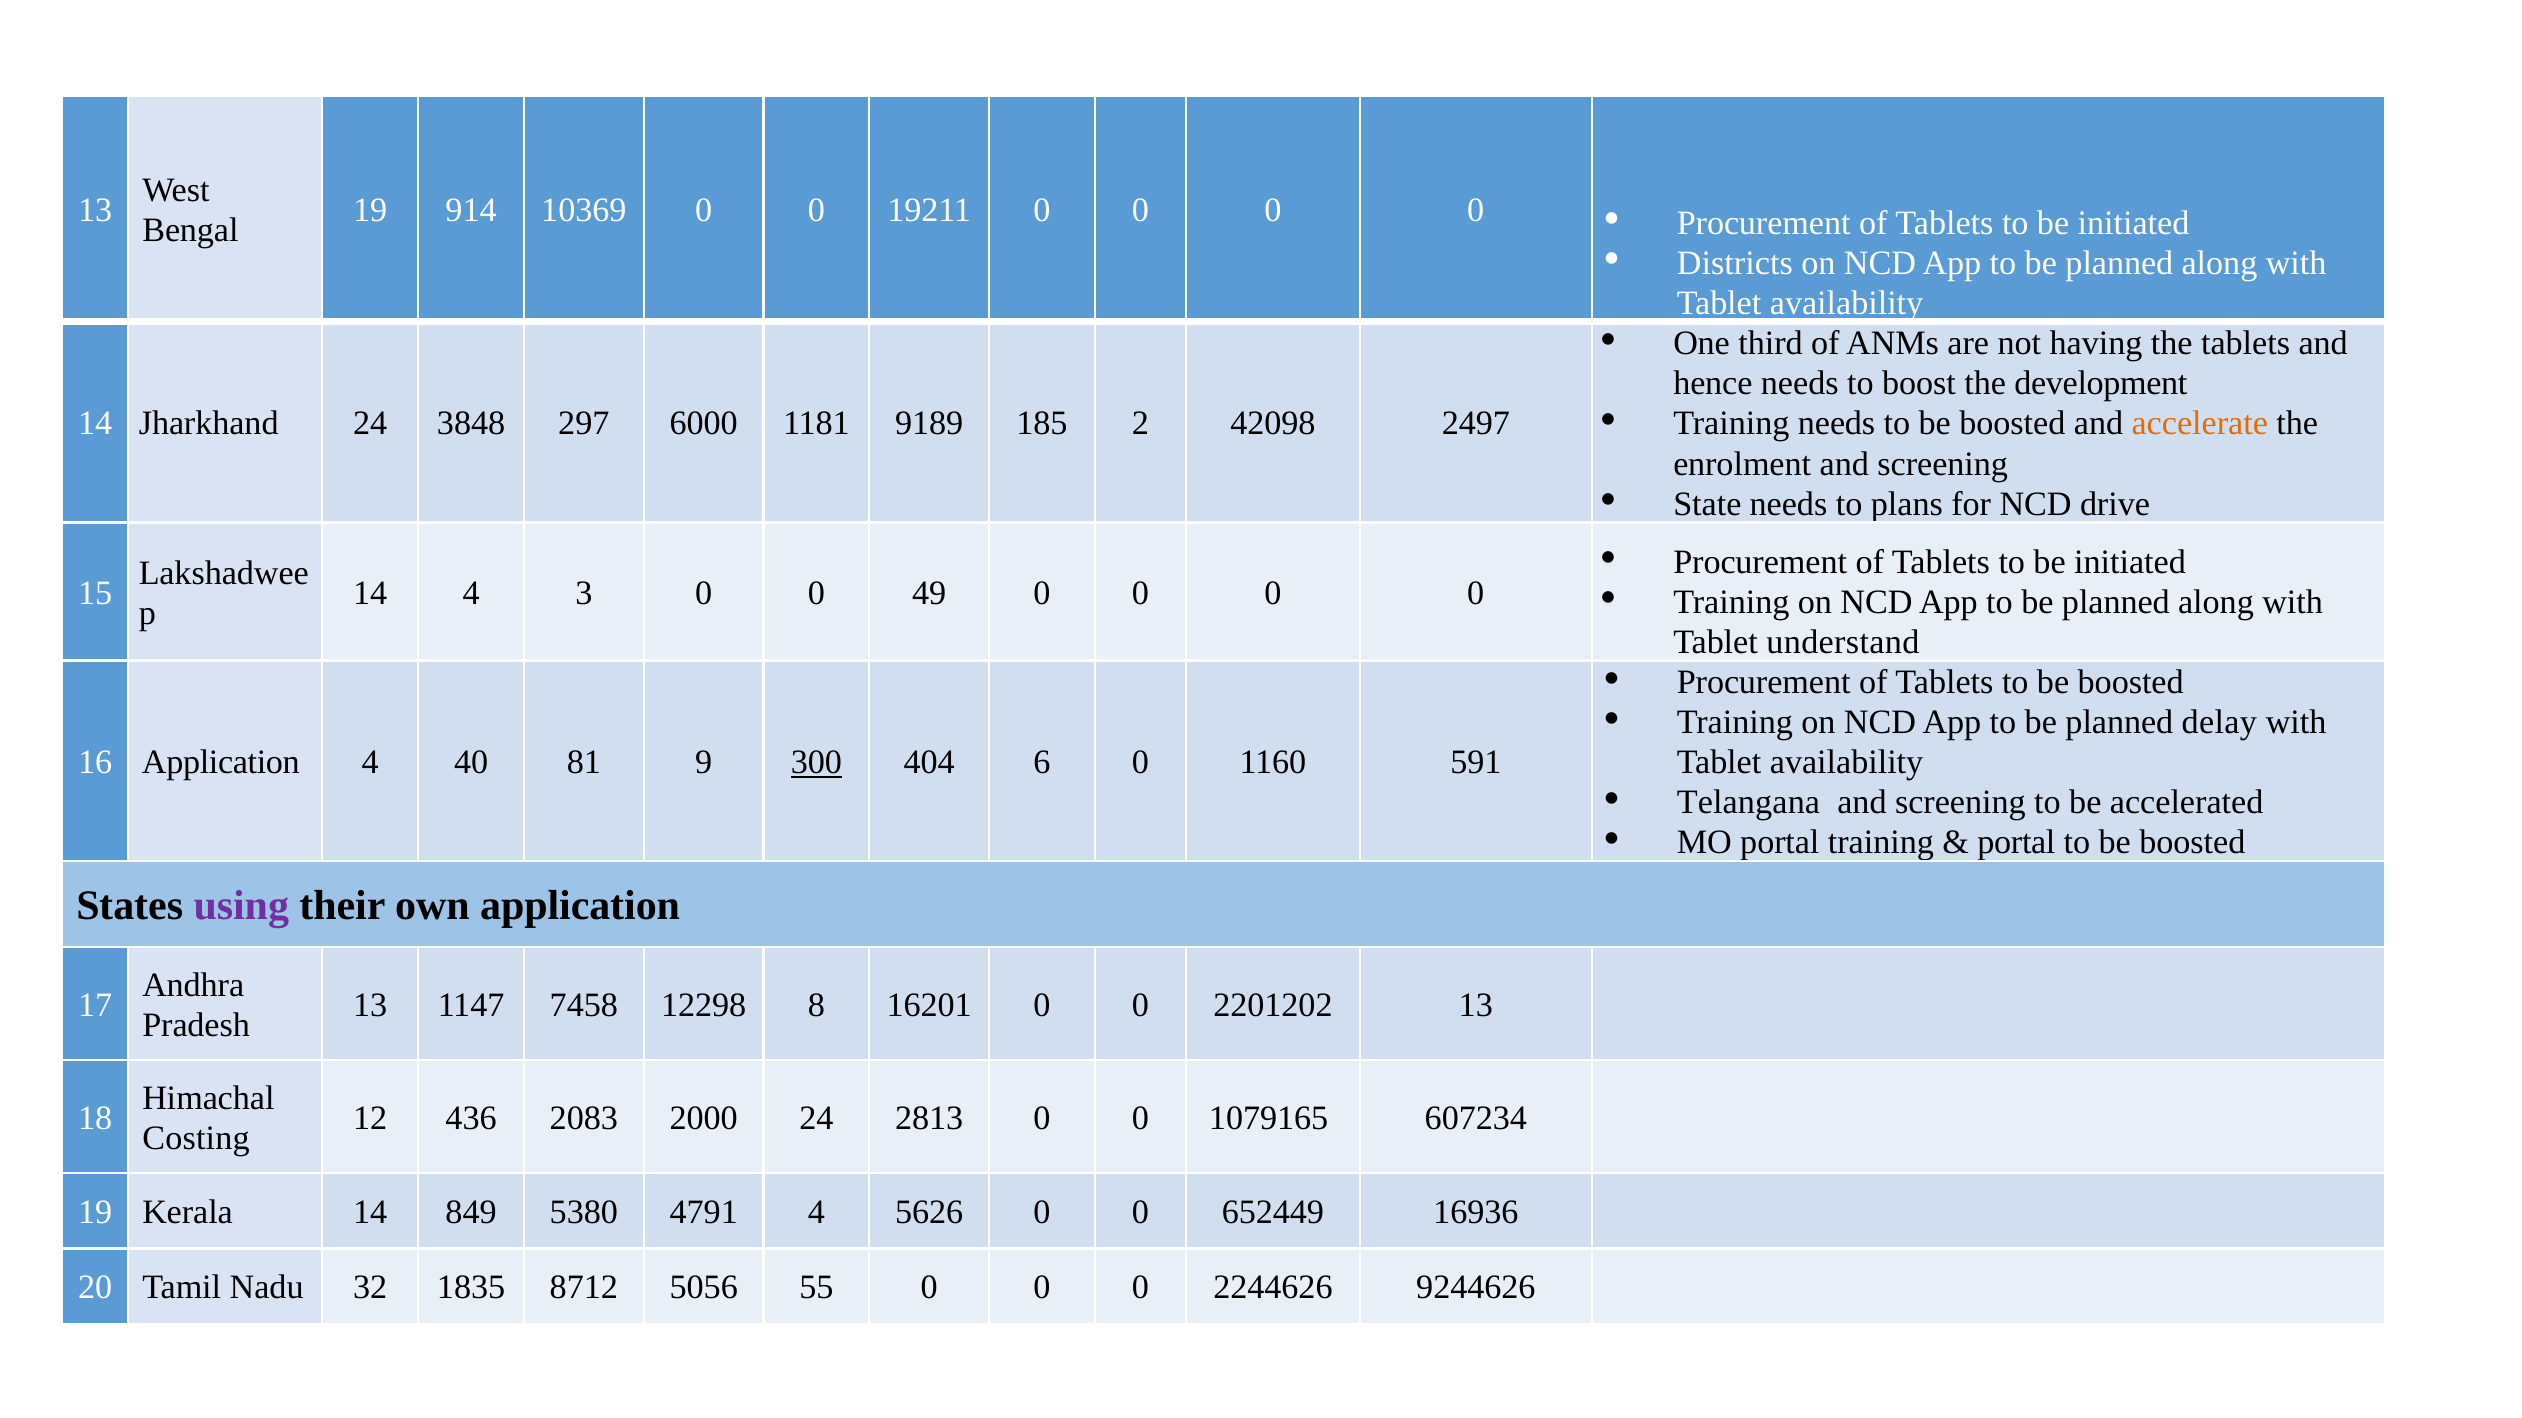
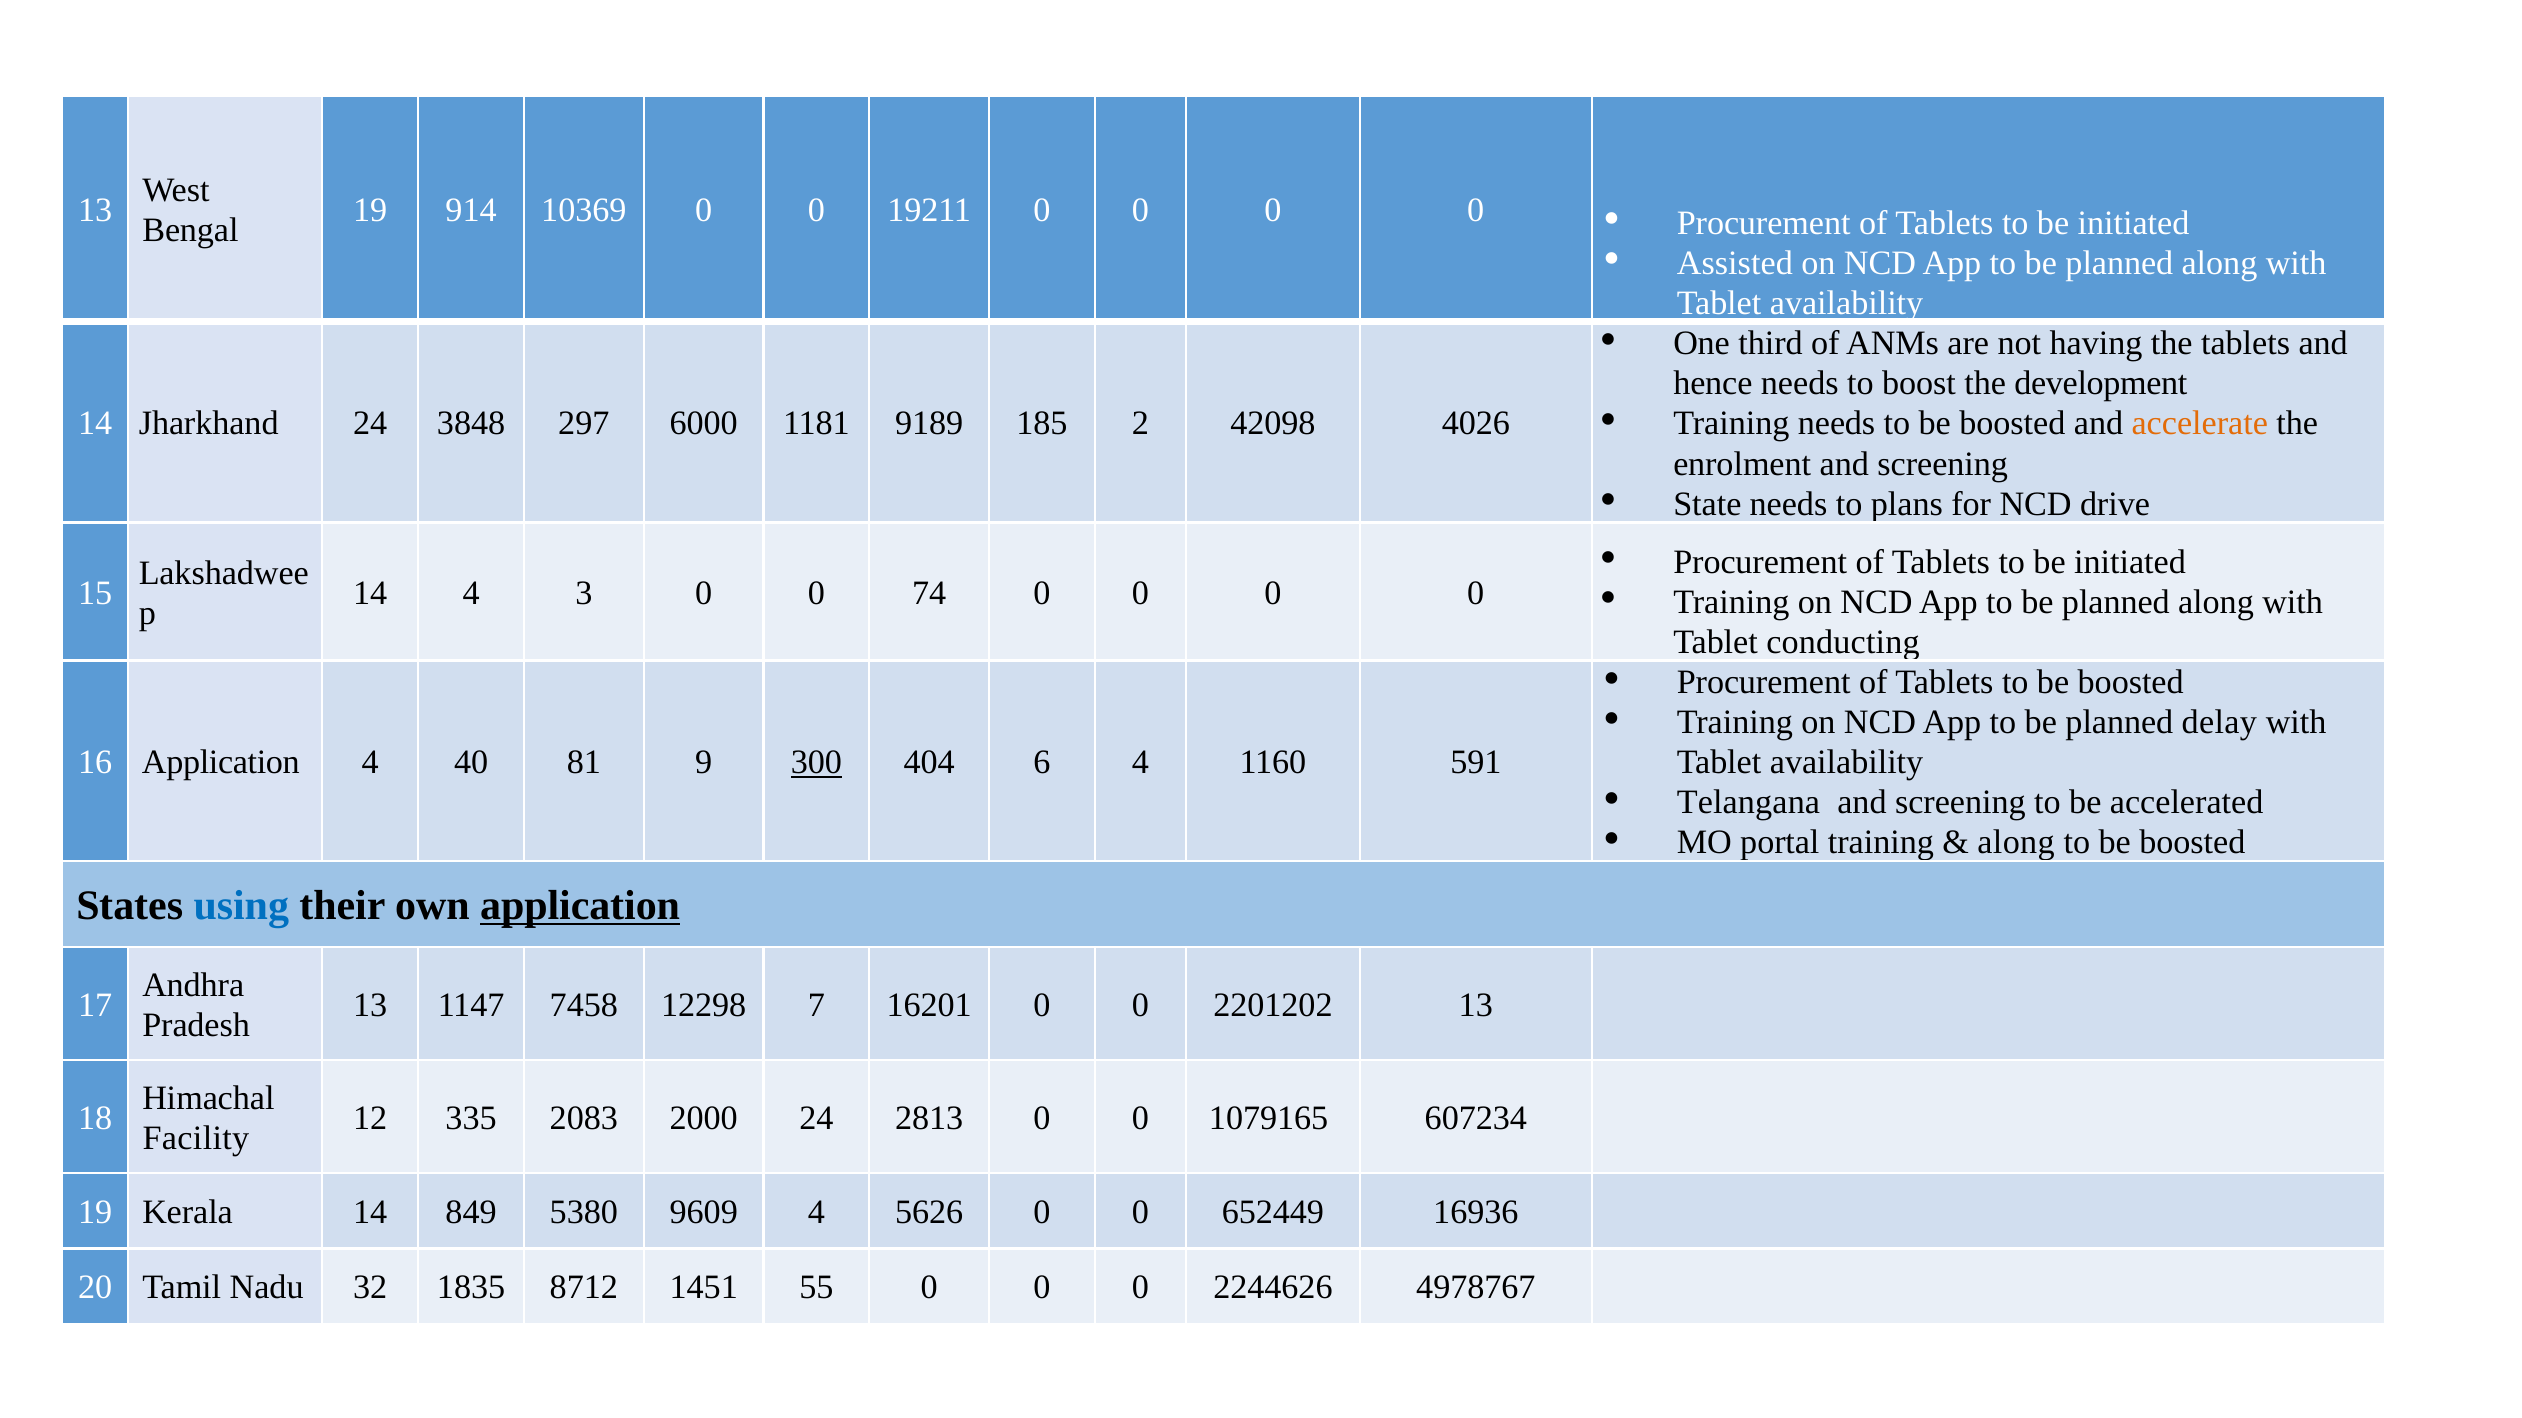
Districts: Districts -> Assisted
2497: 2497 -> 4026
49: 49 -> 74
understand: understand -> conducting
6 0: 0 -> 4
portal at (2016, 843): portal -> along
using colour: purple -> blue
application at (580, 906) underline: none -> present
8: 8 -> 7
436: 436 -> 335
Costing: Costing -> Facility
4791: 4791 -> 9609
5056: 5056 -> 1451
9244626: 9244626 -> 4978767
